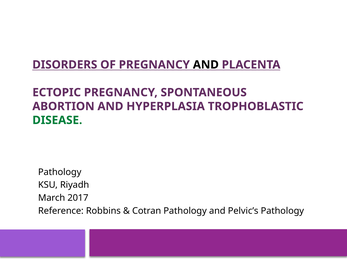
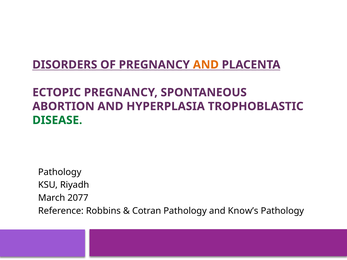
AND at (206, 65) colour: black -> orange
2017: 2017 -> 2077
Pelvic’s: Pelvic’s -> Know’s
